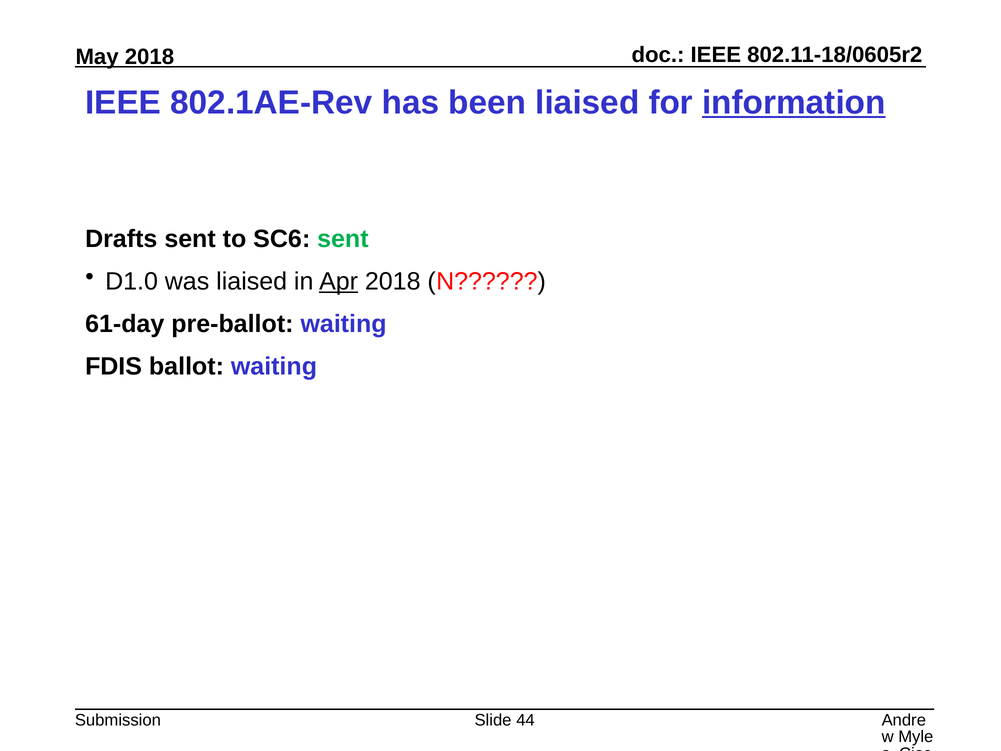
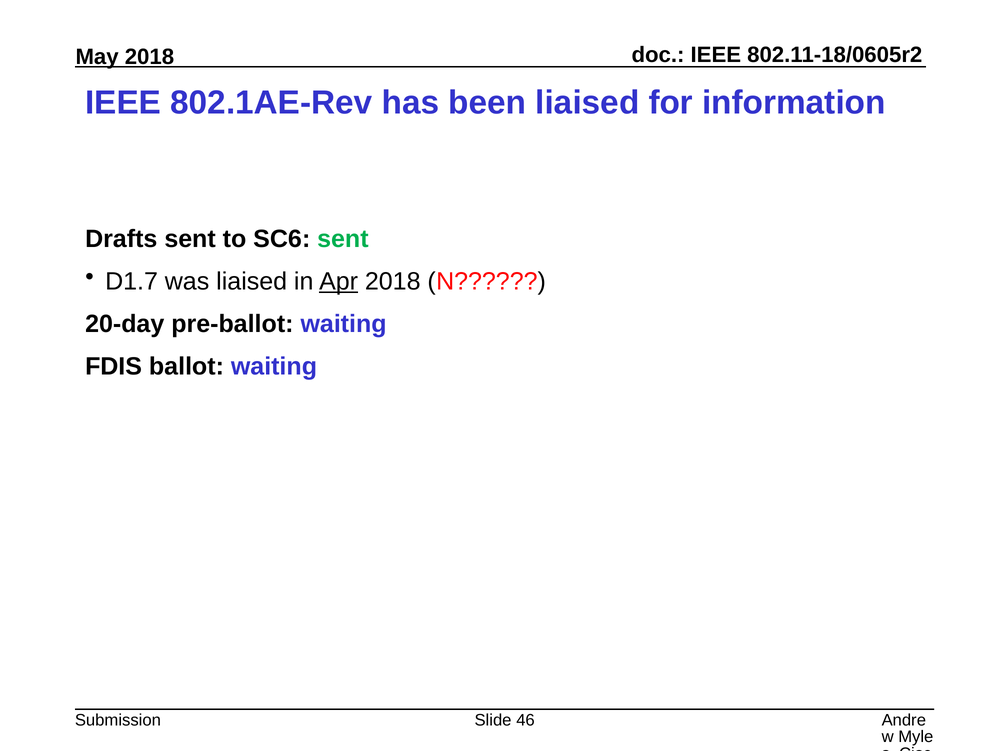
information underline: present -> none
D1.0: D1.0 -> D1.7
61-day: 61-day -> 20-day
44: 44 -> 46
